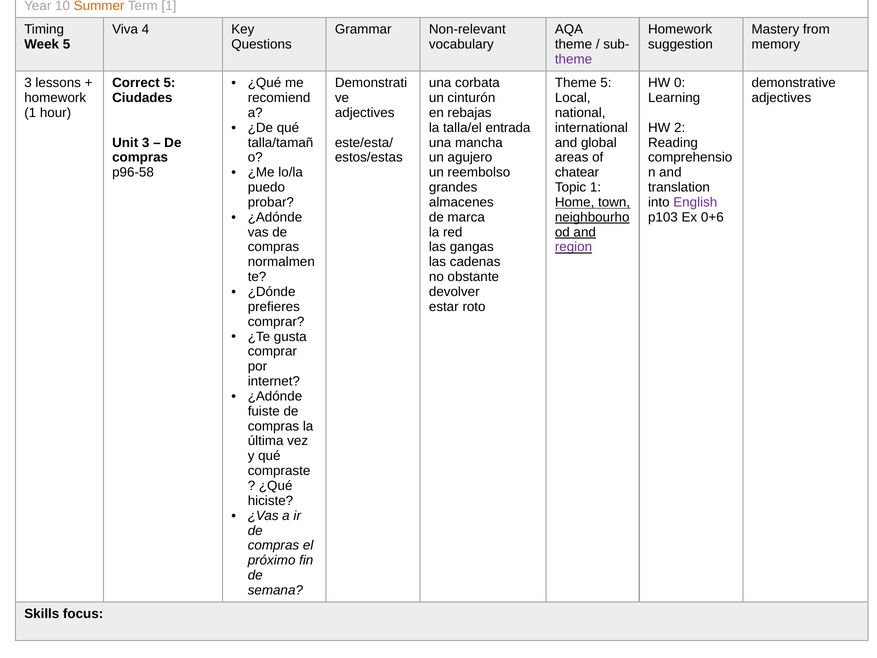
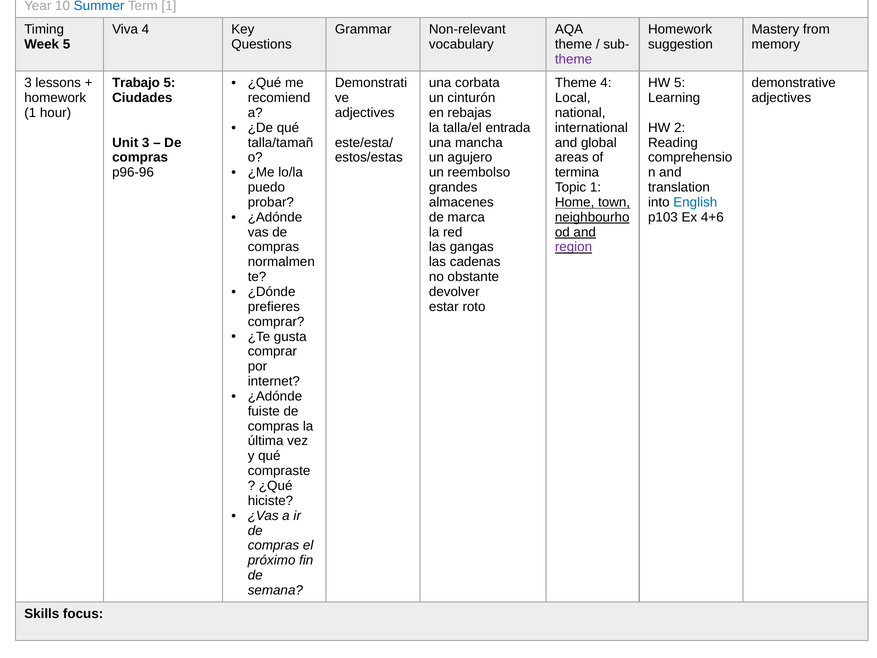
Summer colour: orange -> blue
Correct: Correct -> Trabajo
Theme 5: 5 -> 4
HW 0: 0 -> 5
p96-58: p96-58 -> p96-96
chatear: chatear -> termina
English colour: purple -> blue
0+6: 0+6 -> 4+6
